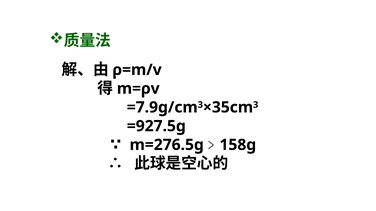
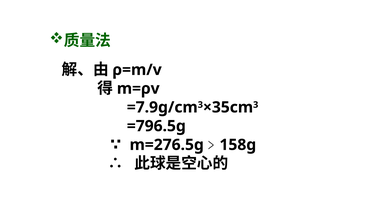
=927.5g: =927.5g -> =796.5g
